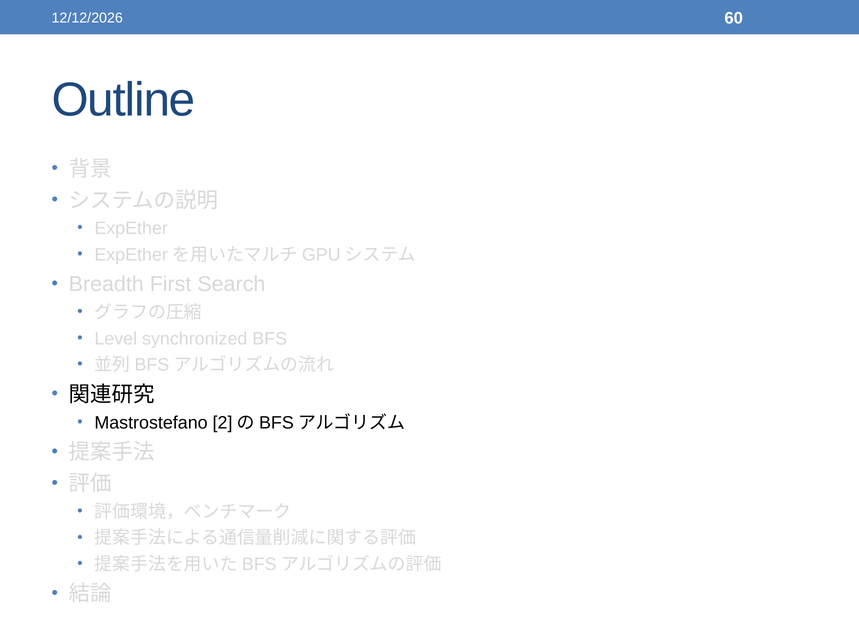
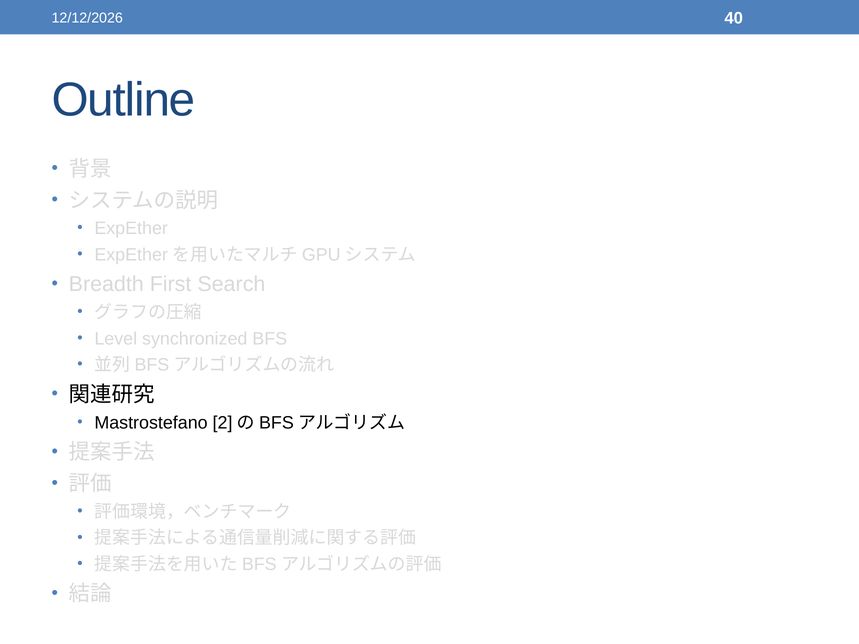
60: 60 -> 40
